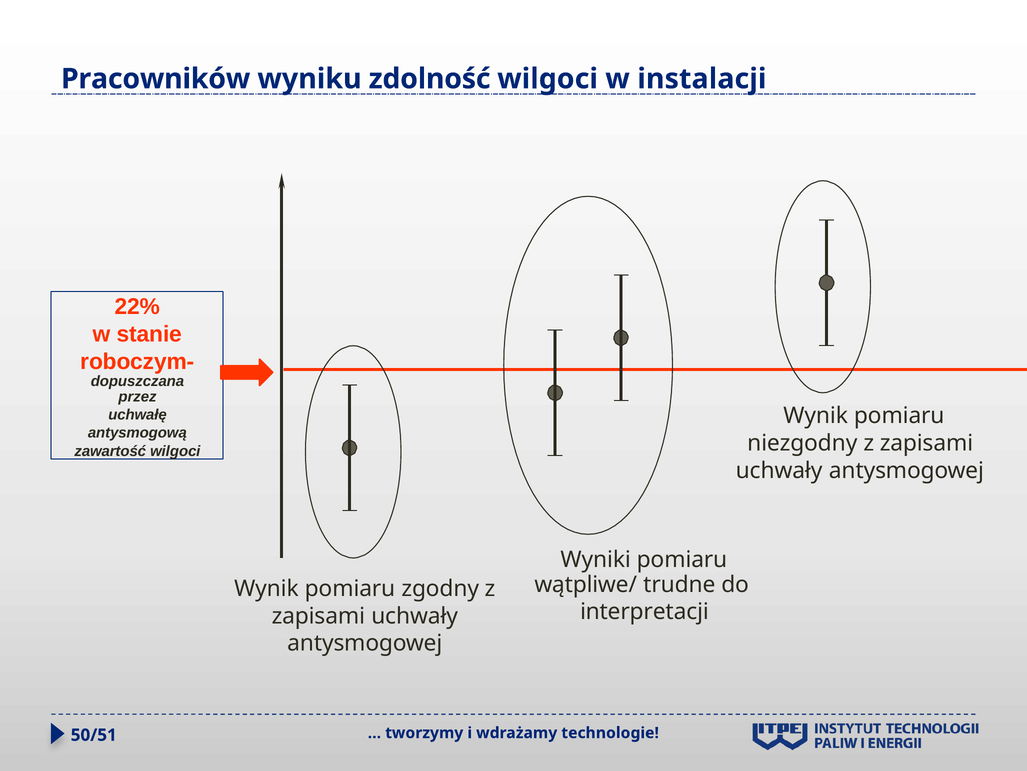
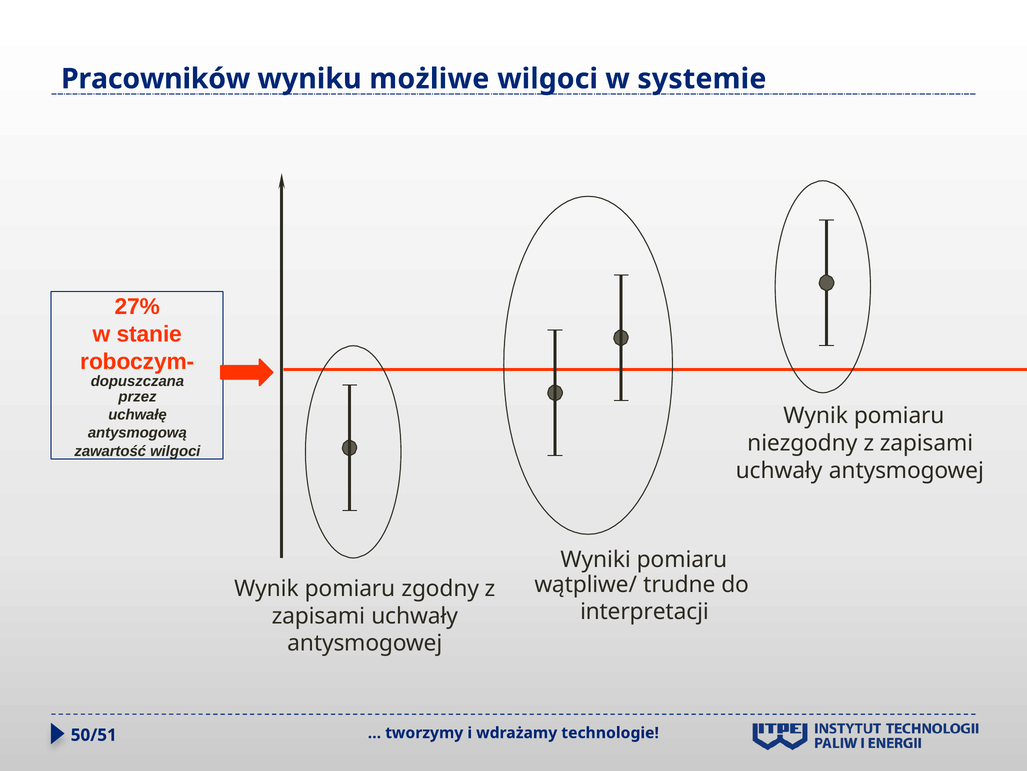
zdolność: zdolność -> możliwe
instalacji: instalacji -> systemie
22%: 22% -> 27%
